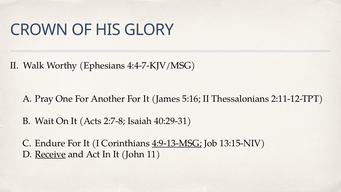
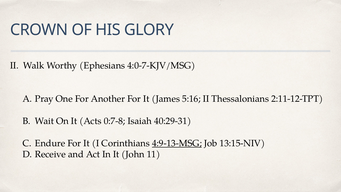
4:4-7-KJV/MSG: 4:4-7-KJV/MSG -> 4:0-7-KJV/MSG
2:7-8: 2:7-8 -> 0:7-8
Receive underline: present -> none
